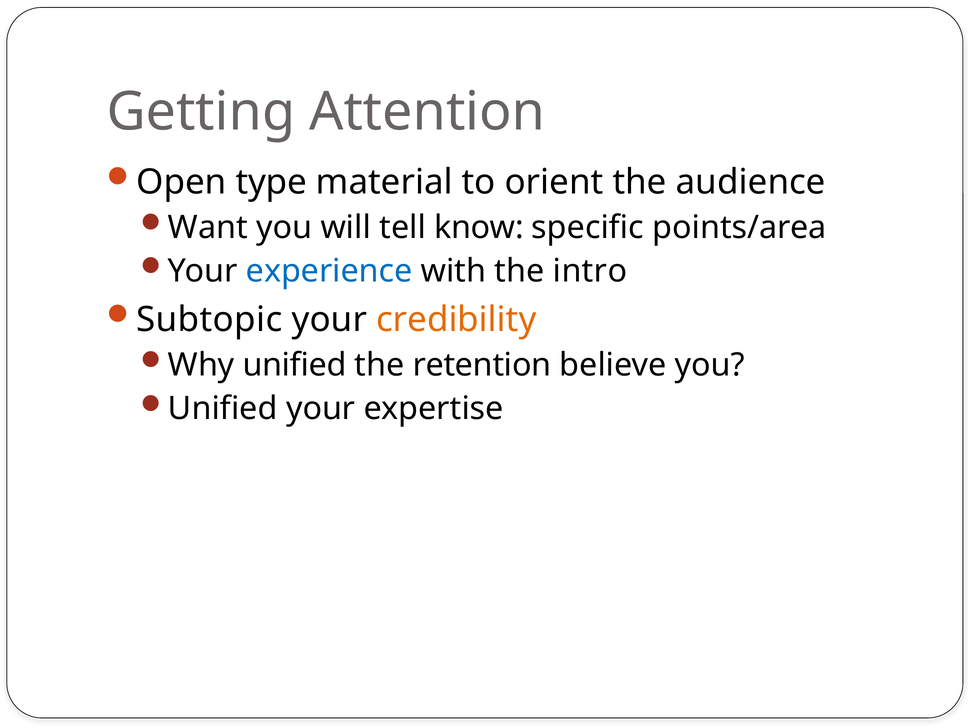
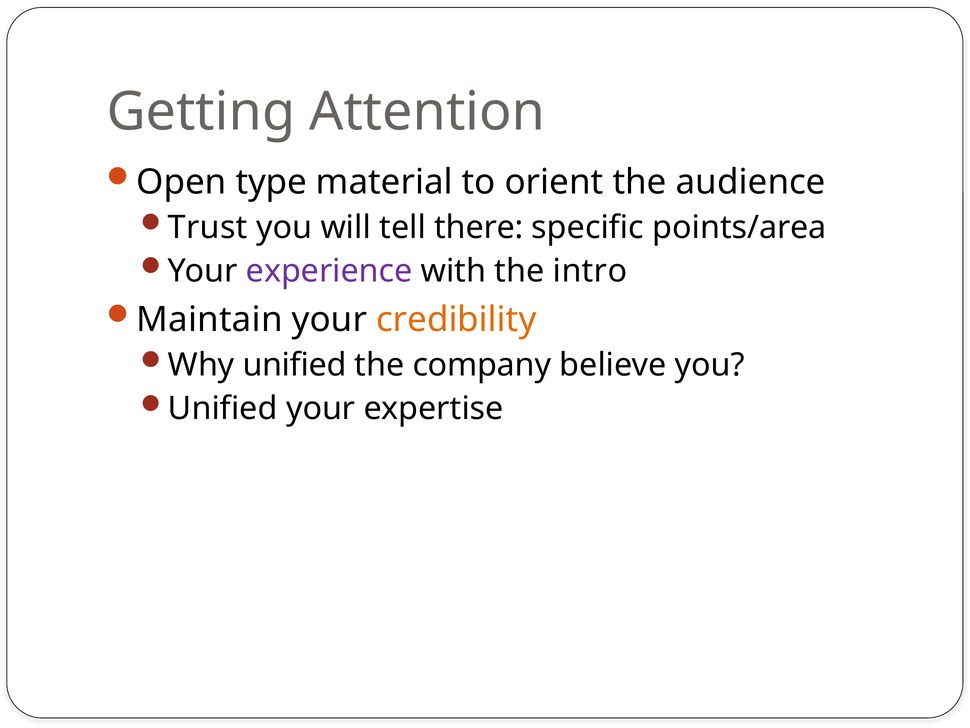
Want: Want -> Trust
know: know -> there
experience colour: blue -> purple
Subtopic: Subtopic -> Maintain
retention: retention -> company
